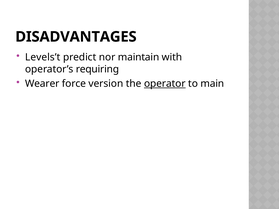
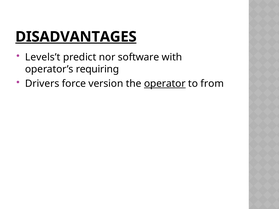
DISADVANTAGES underline: none -> present
maintain: maintain -> software
Wearer: Wearer -> Drivers
main: main -> from
